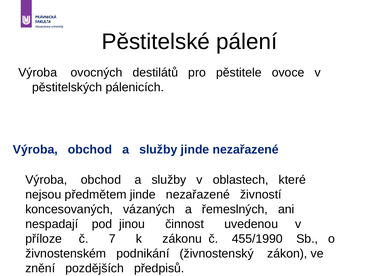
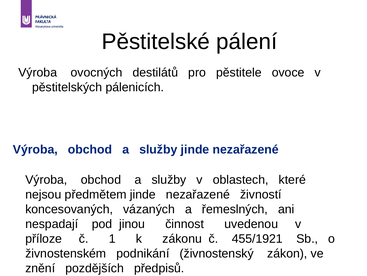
7: 7 -> 1
455/1990: 455/1990 -> 455/1921
